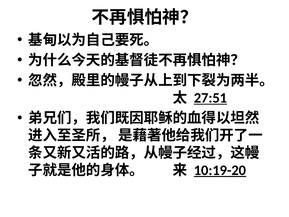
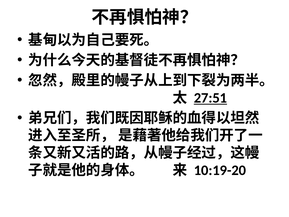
10:19-20 underline: present -> none
